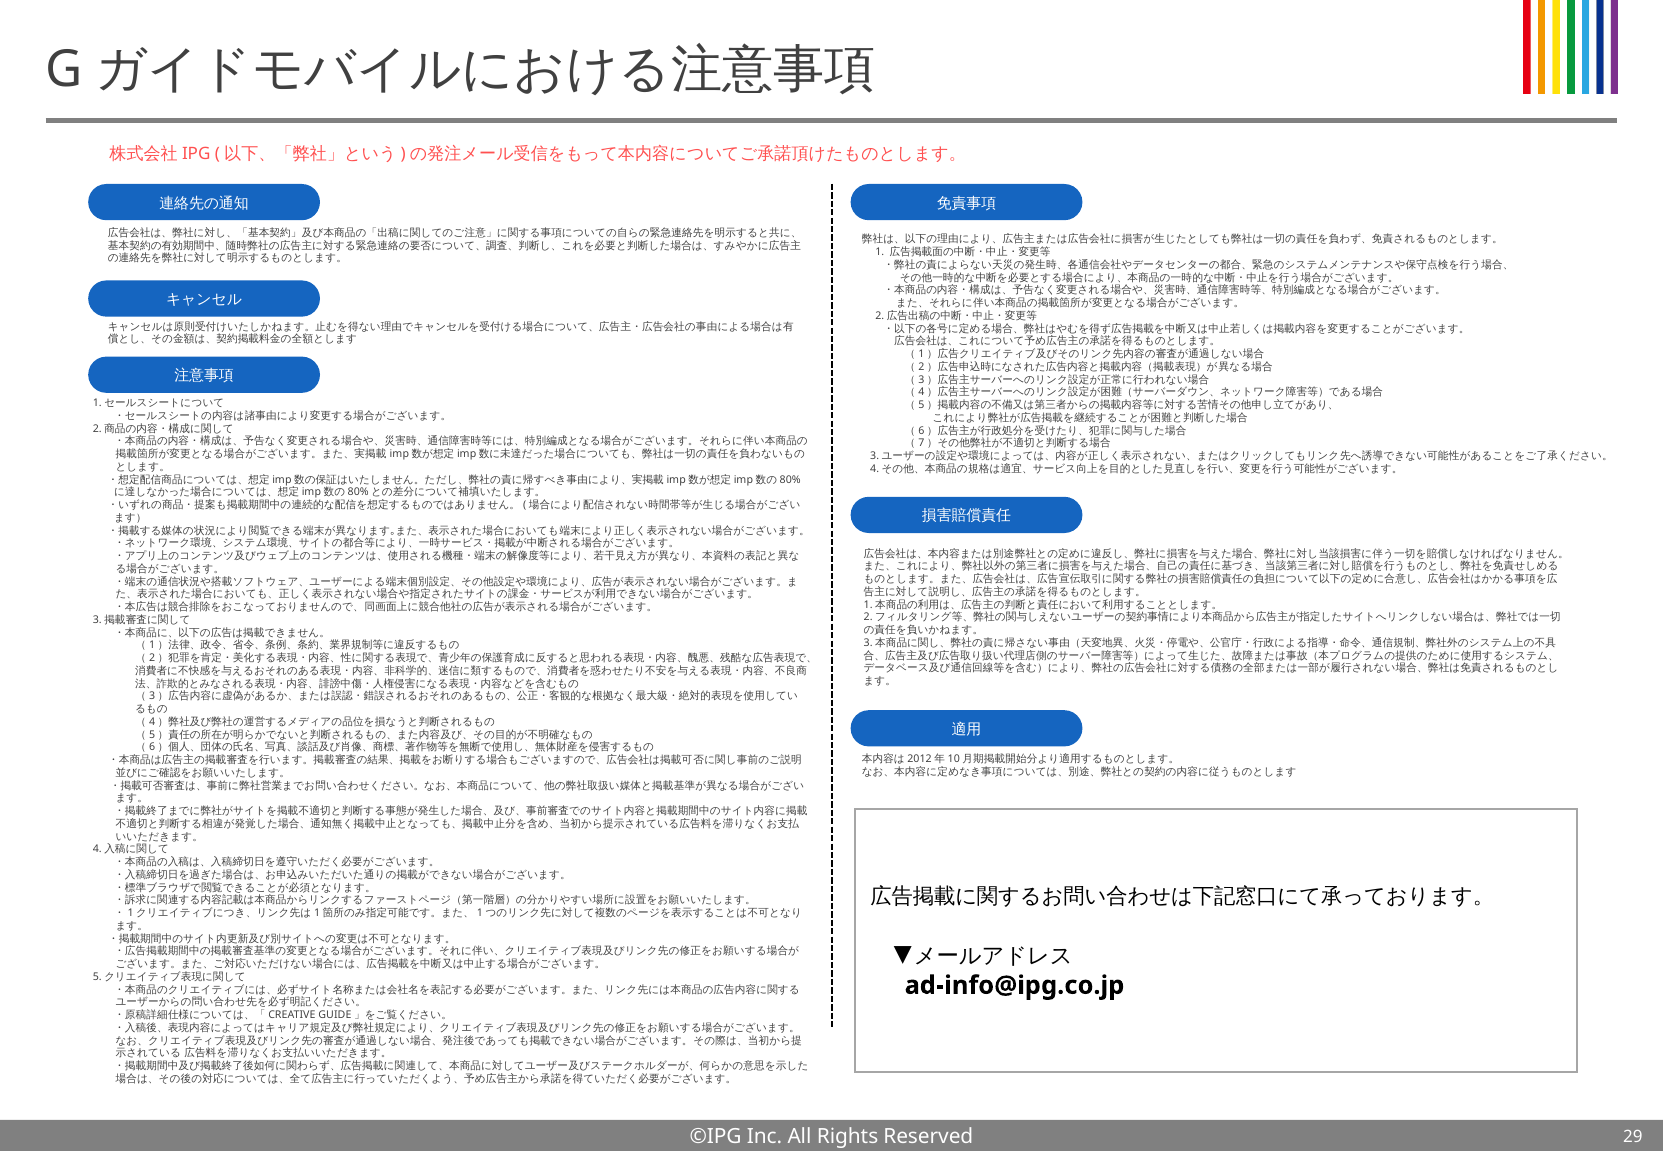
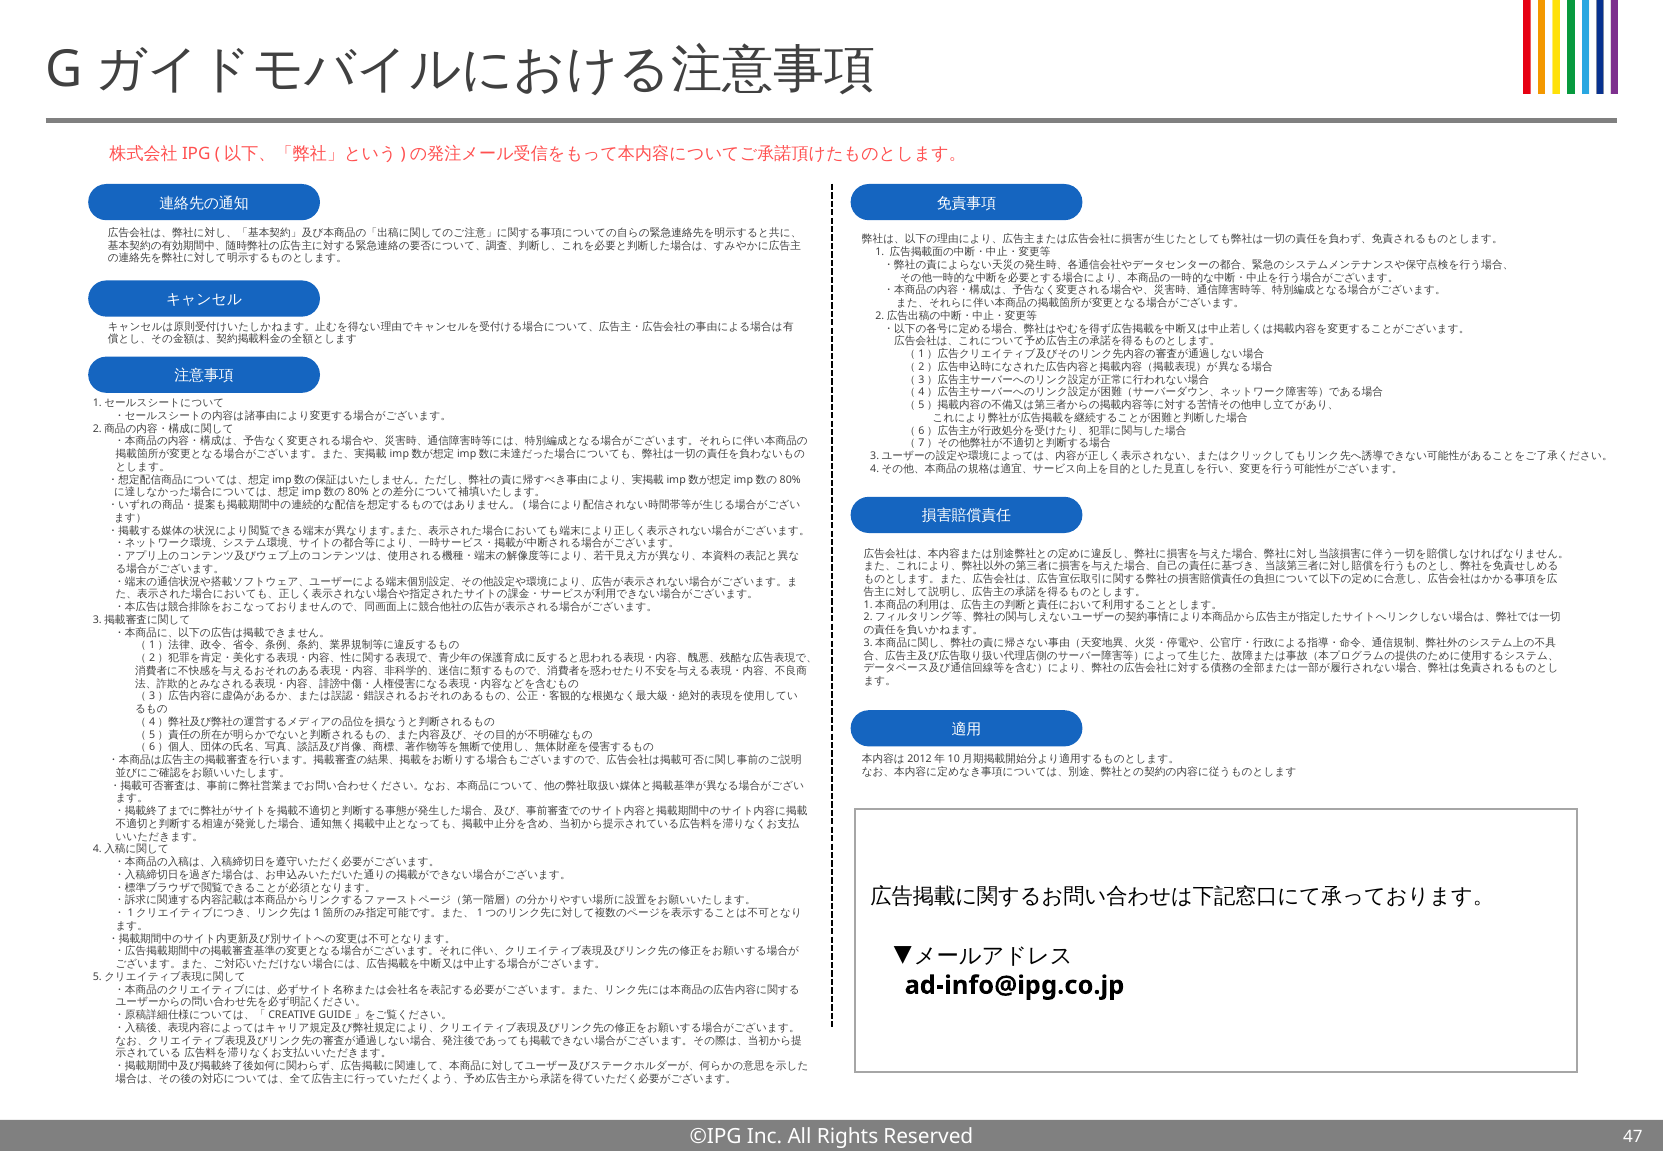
29: 29 -> 47
